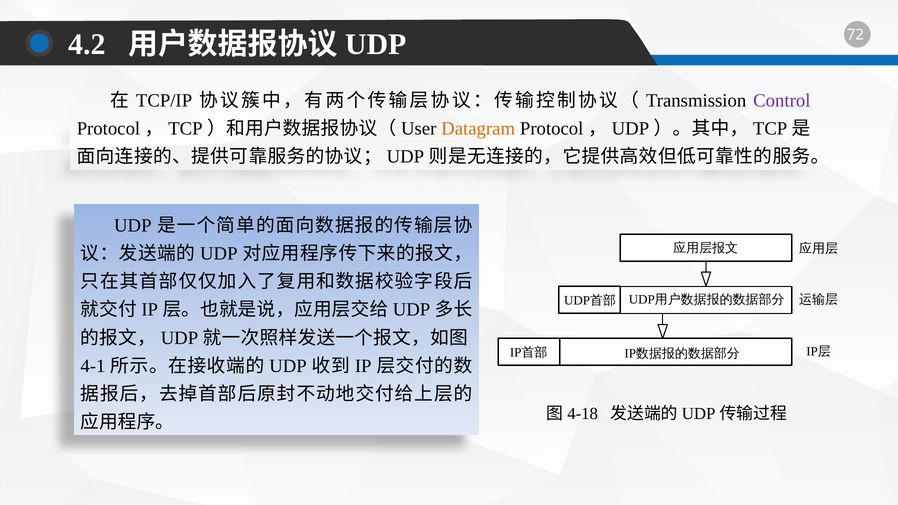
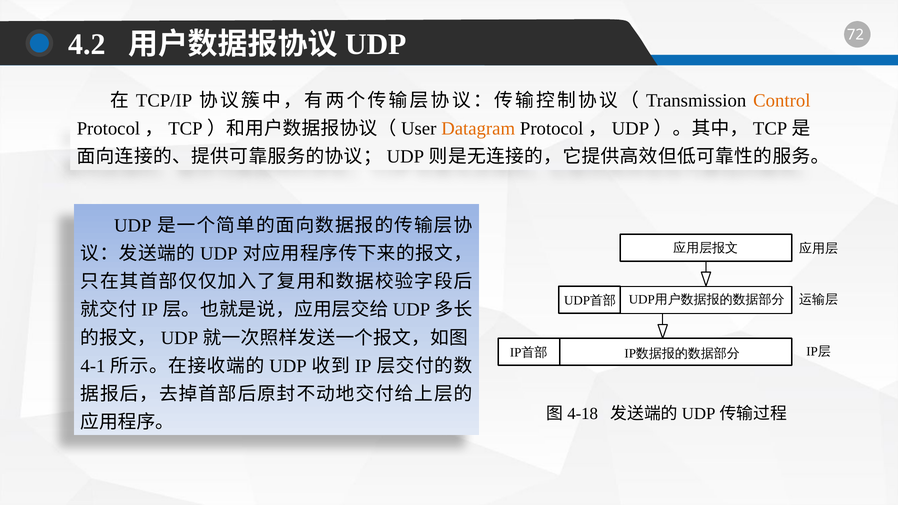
Control colour: purple -> orange
